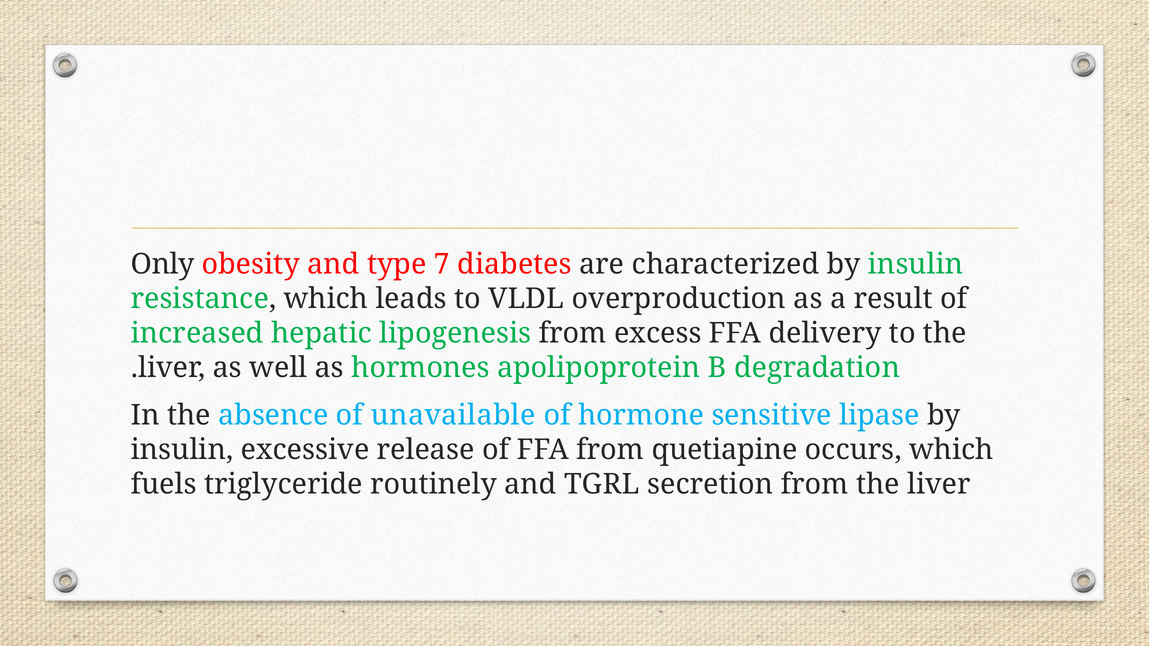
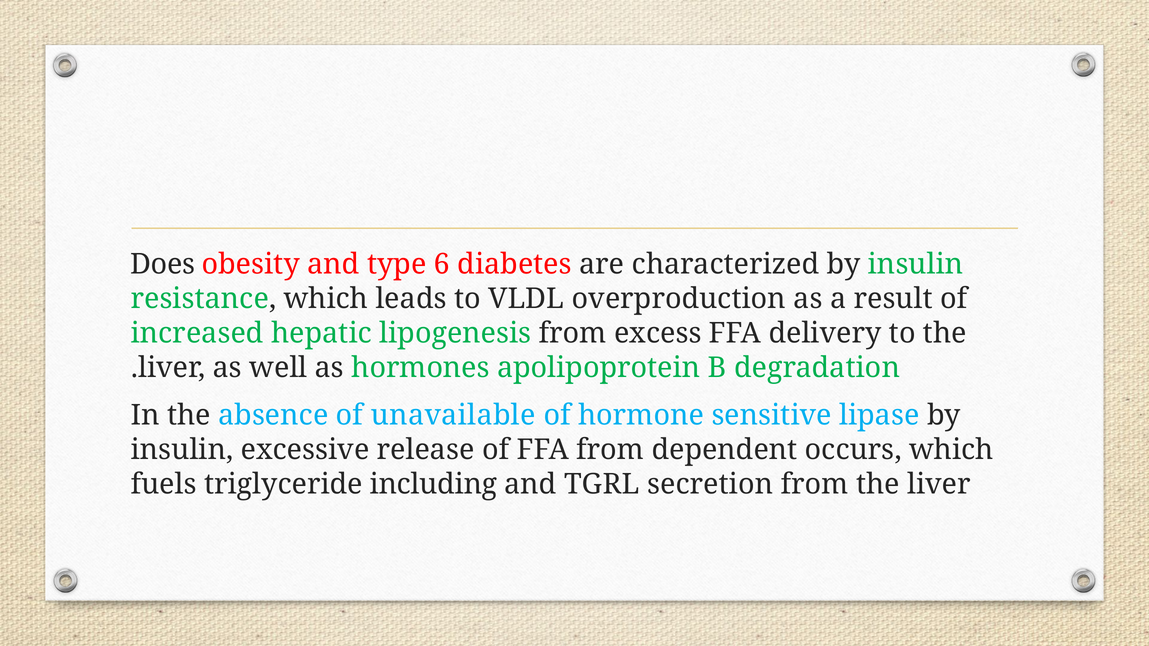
Only: Only -> Does
7: 7 -> 6
quetiapine: quetiapine -> dependent
routinely: routinely -> including
